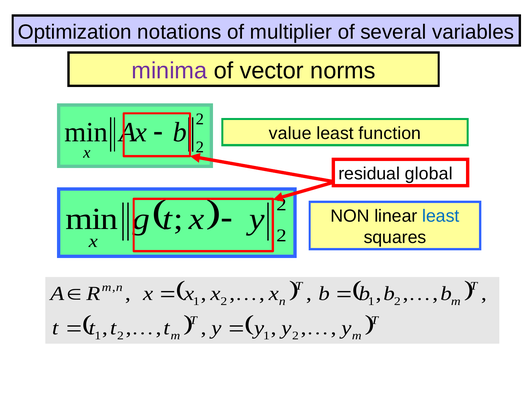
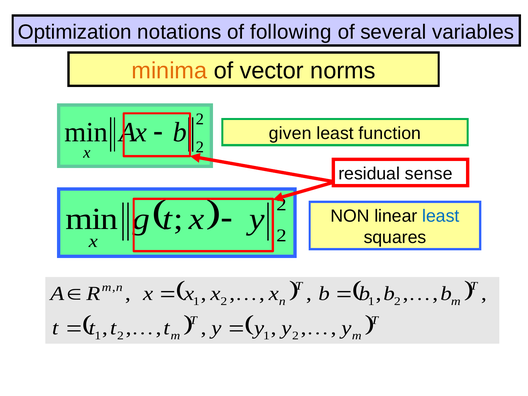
multiplier: multiplier -> following
minima colour: purple -> orange
value: value -> given
global: global -> sense
